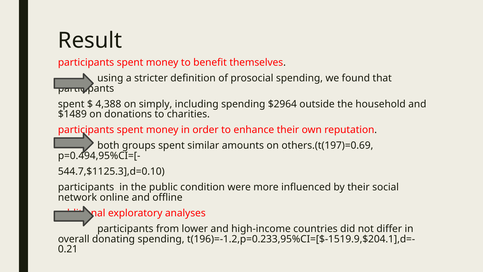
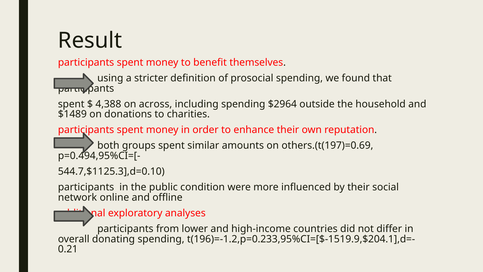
simply: simply -> across
